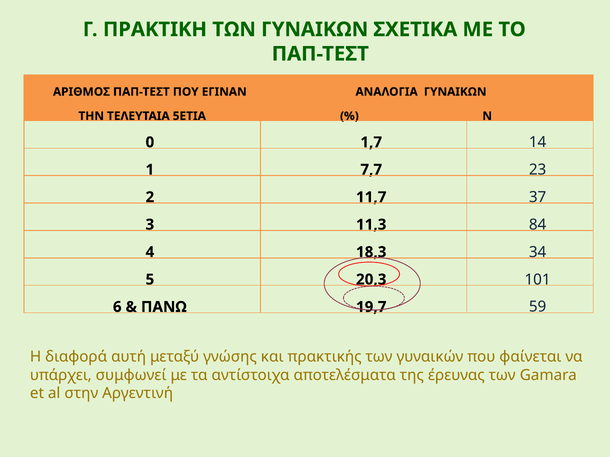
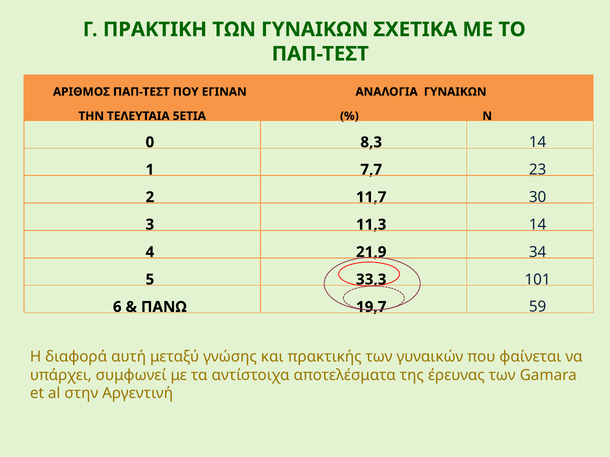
1,7: 1,7 -> 8,3
37: 37 -> 30
11,3 84: 84 -> 14
18,3: 18,3 -> 21,9
20,3: 20,3 -> 33,3
